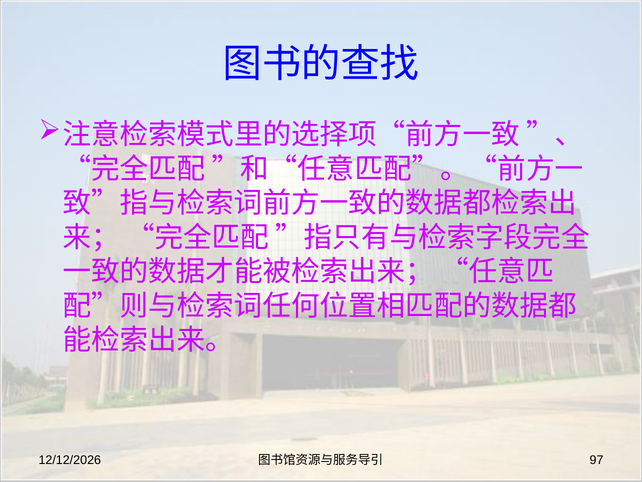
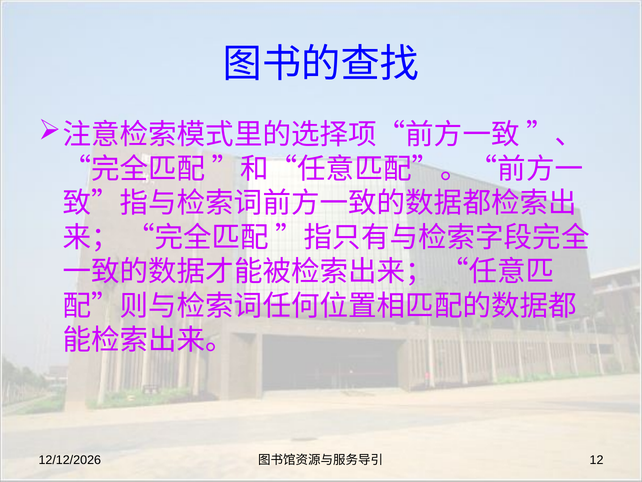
97: 97 -> 12
